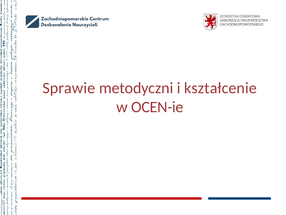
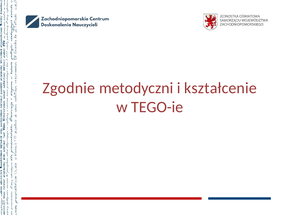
Sprawie: Sprawie -> Zgodnie
OCEN-ie: OCEN-ie -> TEGO-ie
